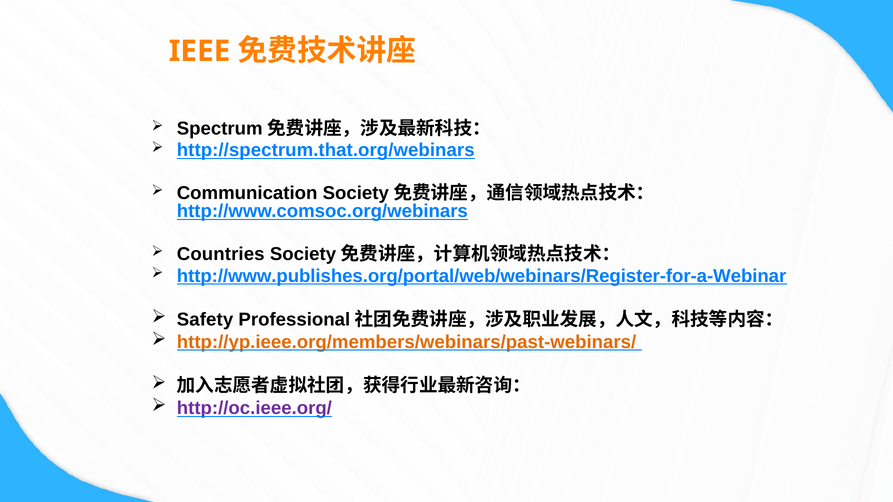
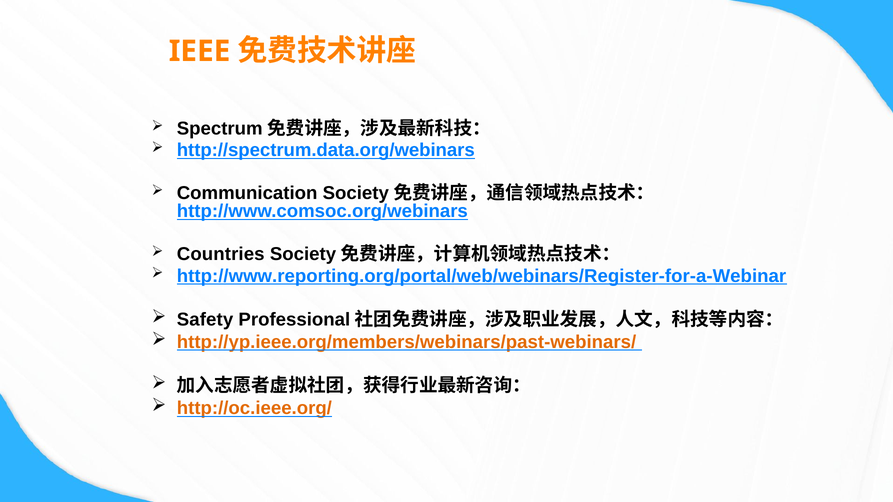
http://spectrum.that.org/webinars: http://spectrum.that.org/webinars -> http://spectrum.data.org/webinars
http://www.publishes.org/portal/web/webinars/Register-for-a-Webinar: http://www.publishes.org/portal/web/webinars/Register-for-a-Webinar -> http://www.reporting.org/portal/web/webinars/Register-for-a-Webinar
http://oc.ieee.org/ colour: purple -> orange
